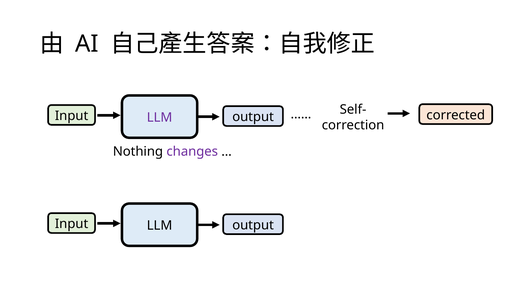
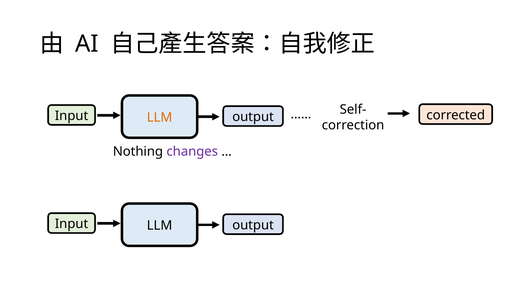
LLM at (160, 117) colour: purple -> orange
